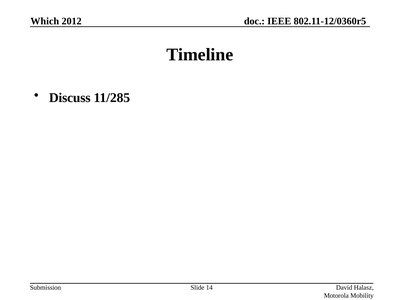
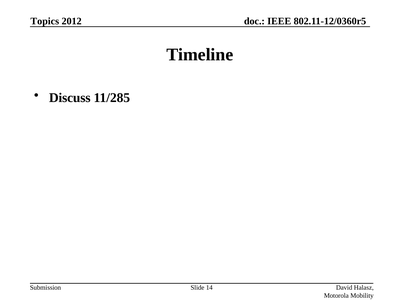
Which: Which -> Topics
